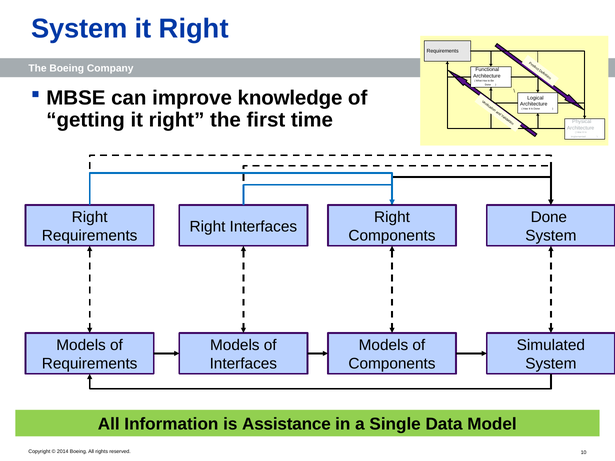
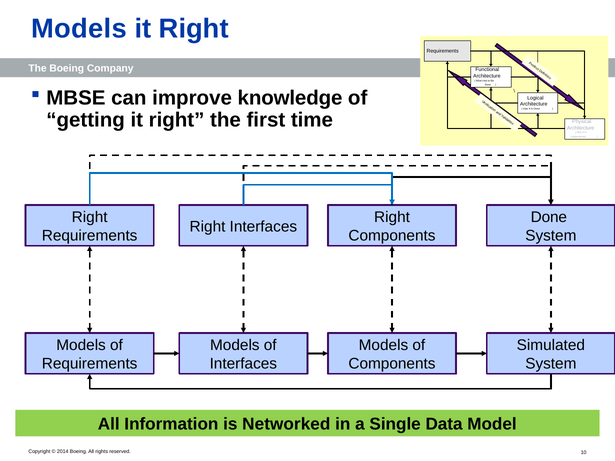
System at (79, 29): System -> Models
Assistance: Assistance -> Networked
